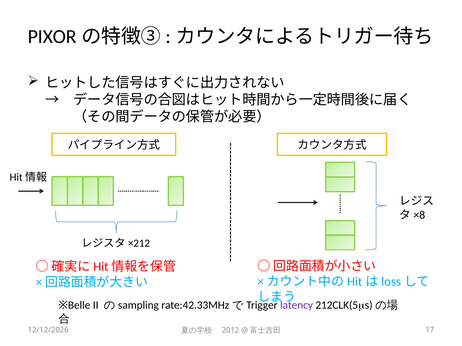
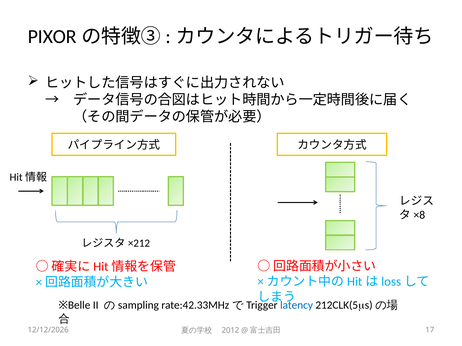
latency colour: purple -> blue
